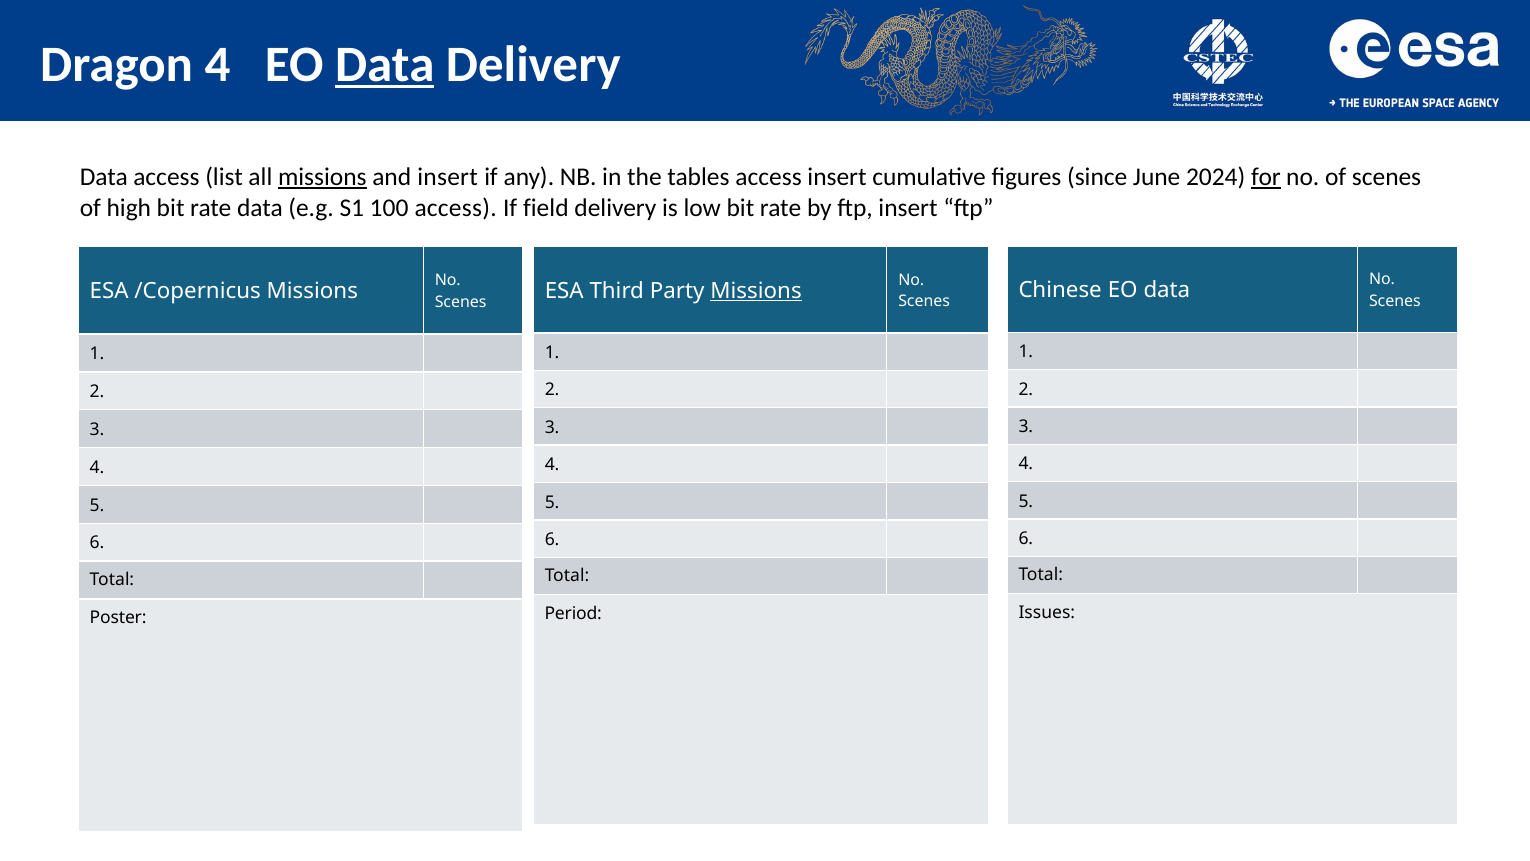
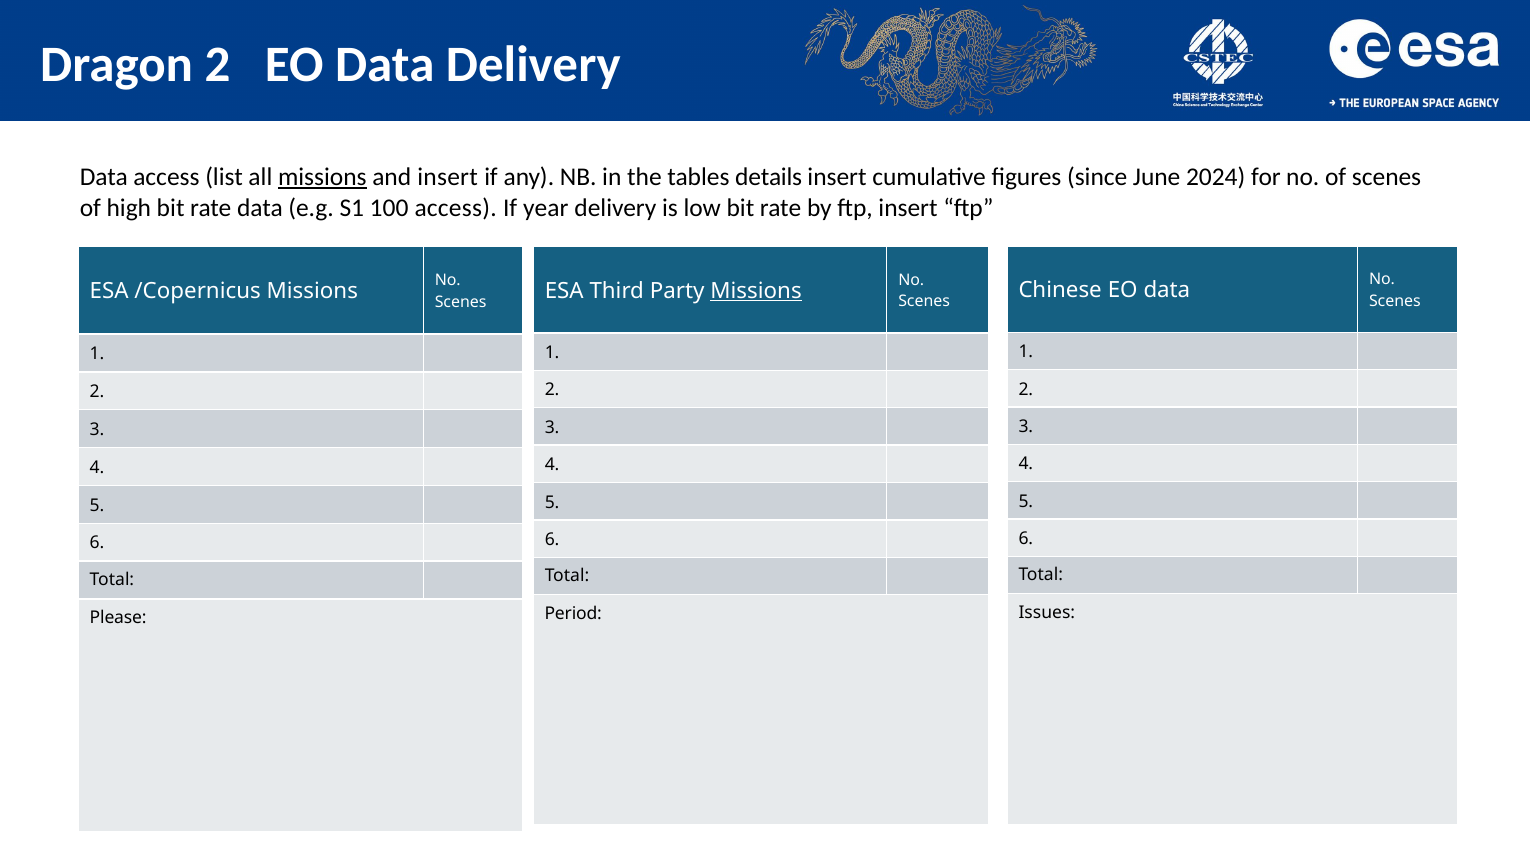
Dragon 4: 4 -> 2
Data at (385, 64) underline: present -> none
tables access: access -> details
for underline: present -> none
field: field -> year
Poster: Poster -> Please
